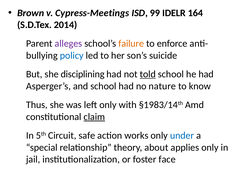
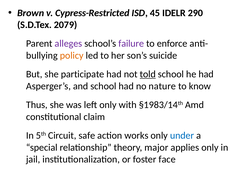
Cypress-Meetings: Cypress-Meetings -> Cypress-Restricted
99: 99 -> 45
164: 164 -> 290
2014: 2014 -> 2079
failure colour: orange -> purple
policy colour: blue -> orange
disciplining: disciplining -> participate
claim underline: present -> none
about: about -> major
